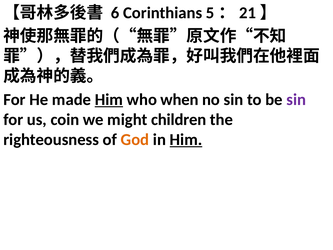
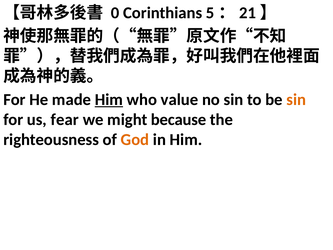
6: 6 -> 0
when: when -> value
sin at (296, 99) colour: purple -> orange
coin: coin -> fear
children: children -> because
Him at (186, 139) underline: present -> none
